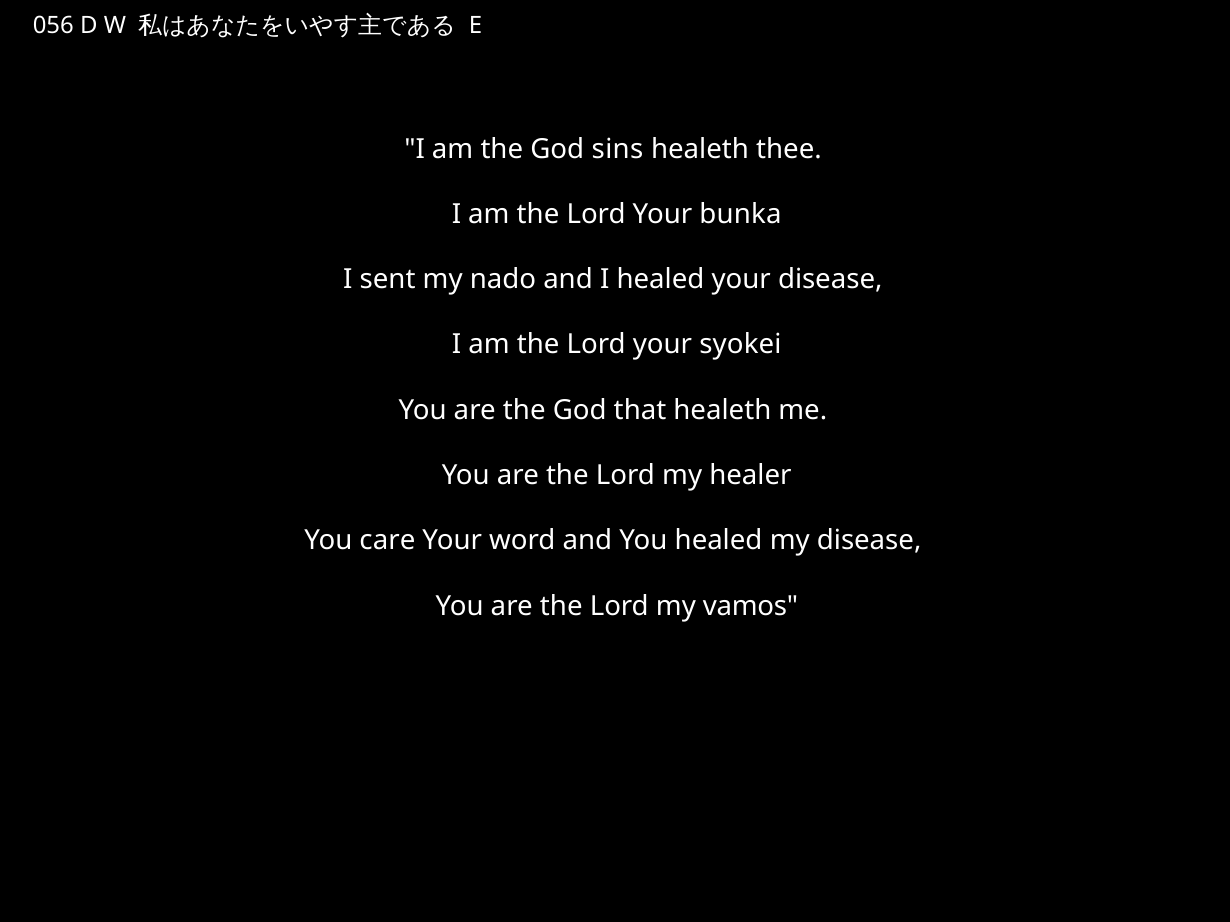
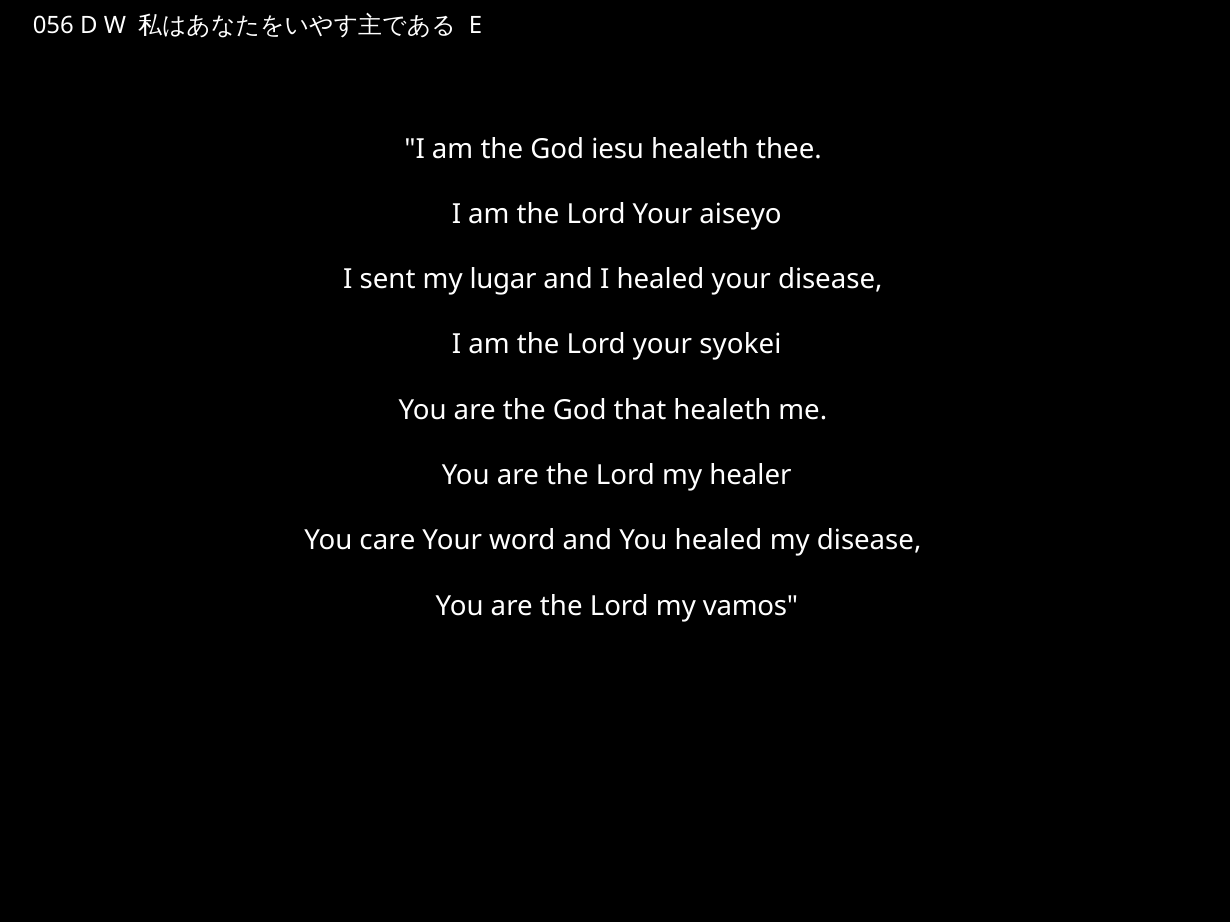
sins: sins -> iesu
bunka: bunka -> aiseyo
nado: nado -> lugar
